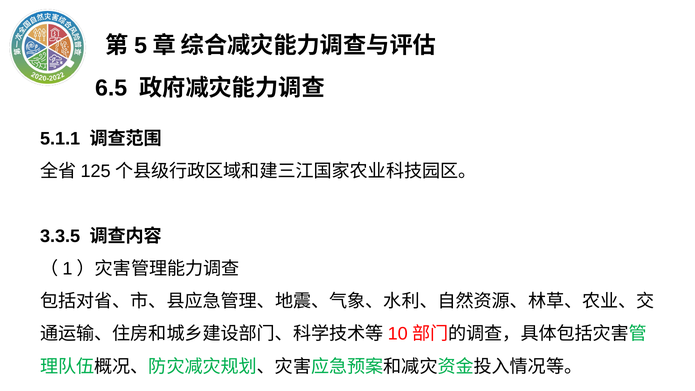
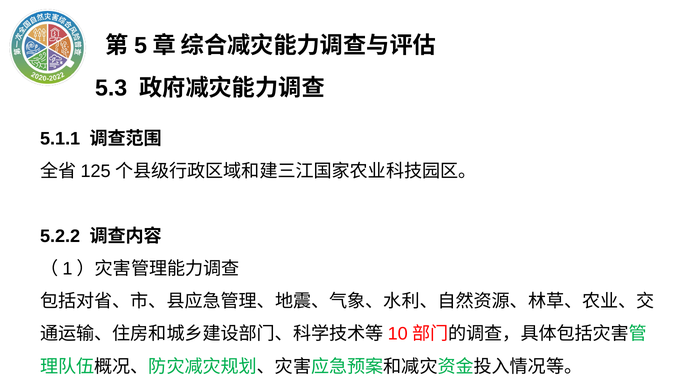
6.5: 6.5 -> 5.3
3.3.5: 3.3.5 -> 5.2.2
